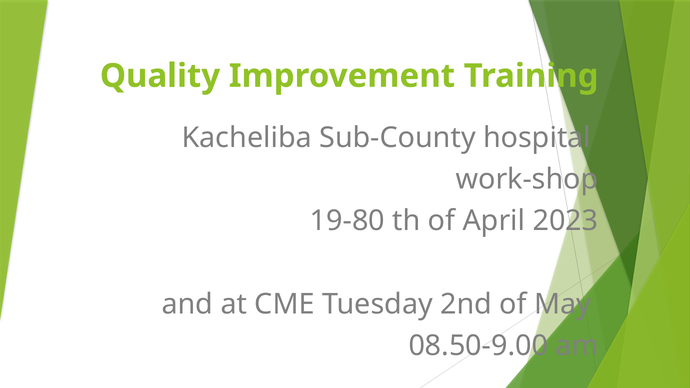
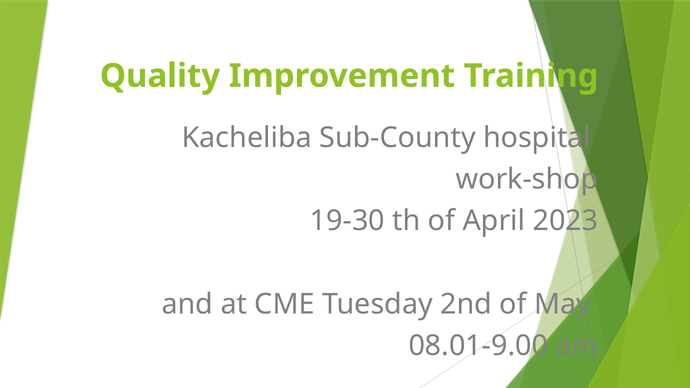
19-80: 19-80 -> 19-30
08.50-9.00: 08.50-9.00 -> 08.01-9.00
